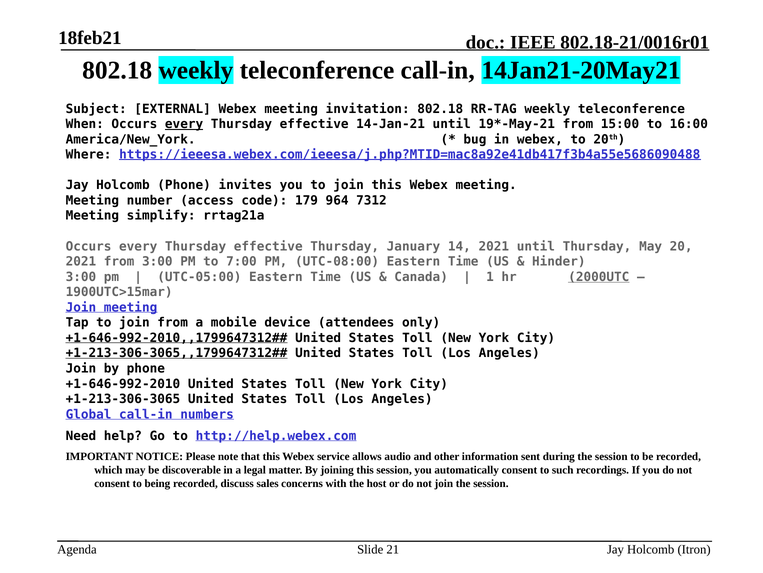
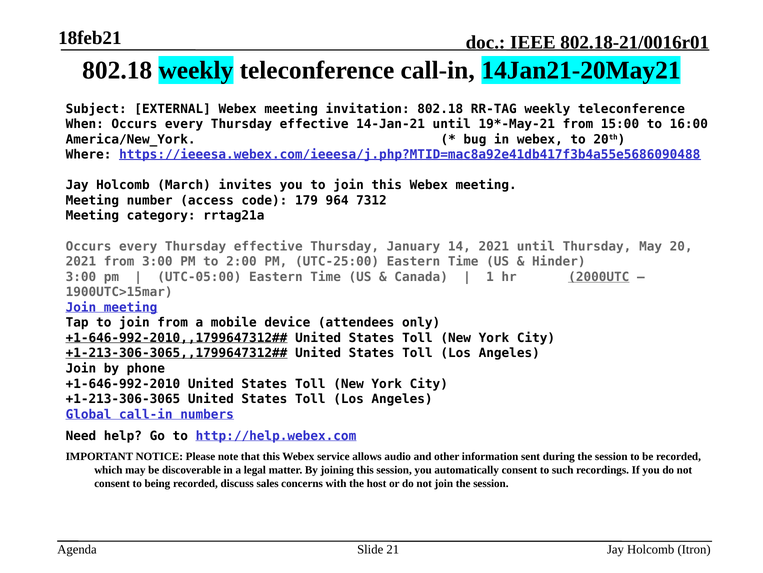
every at (184, 124) underline: present -> none
Holcomb Phone: Phone -> March
simplify: simplify -> category
7:00: 7:00 -> 2:00
UTC-08:00: UTC-08:00 -> UTC-25:00
